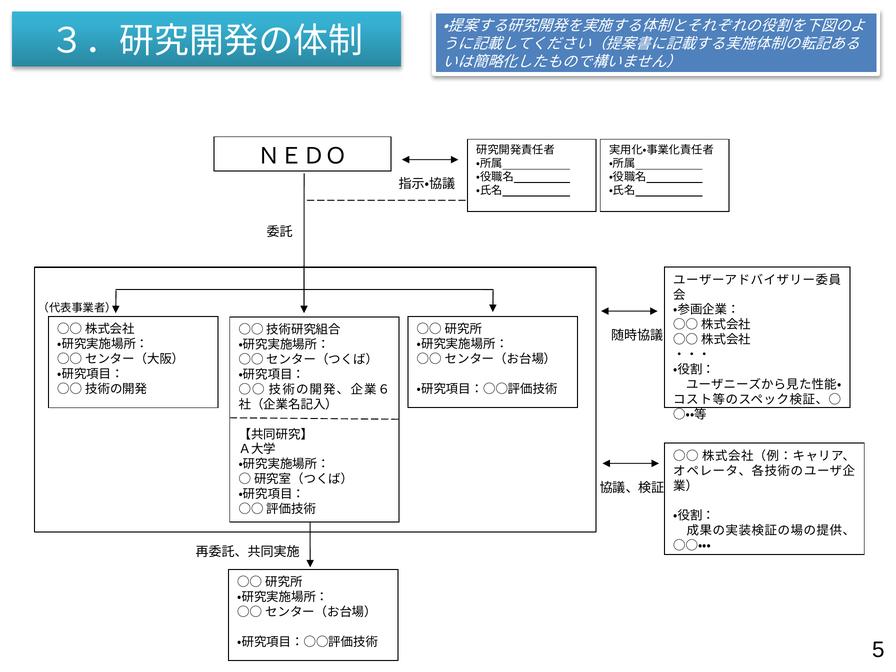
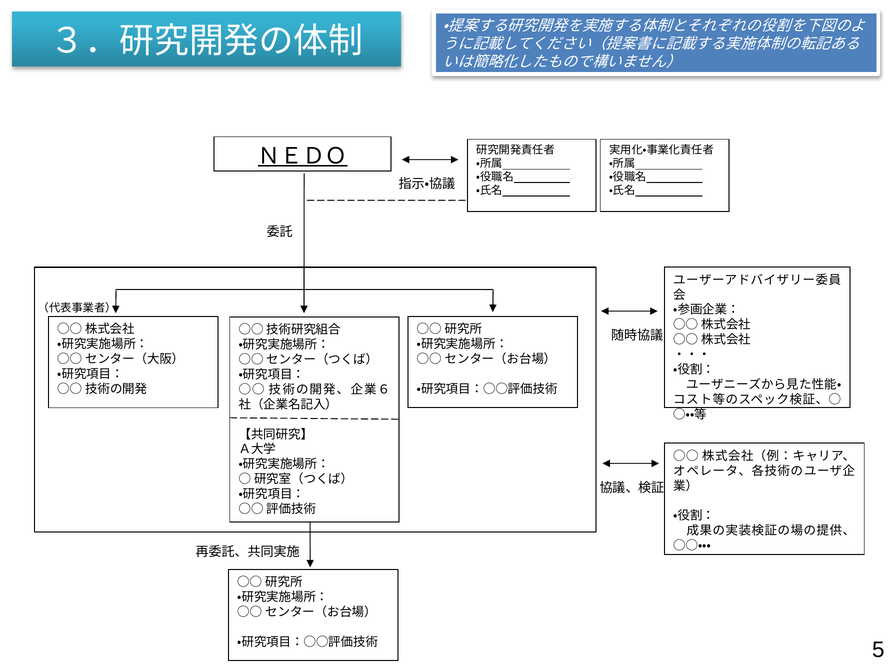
ＮＥＤＯ underline: none -> present
